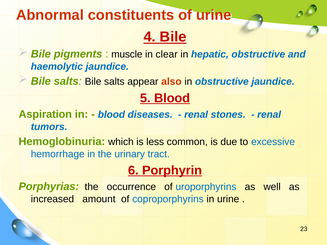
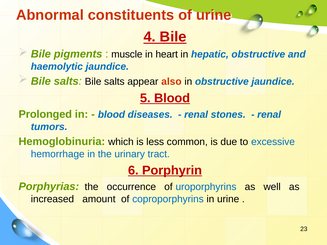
clear: clear -> heart
Aspiration: Aspiration -> Prolonged
